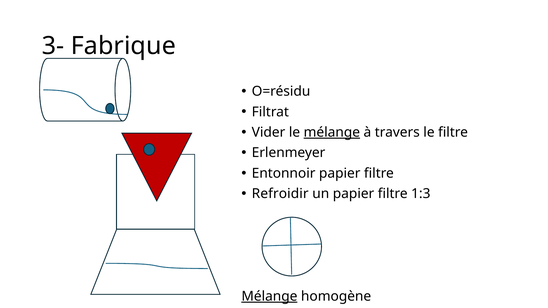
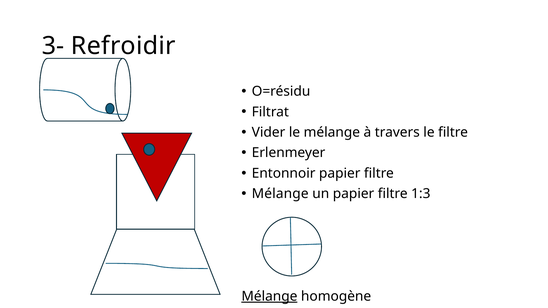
Fabrique: Fabrique -> Refroidir
mélange at (332, 132) underline: present -> none
Refroidir at (280, 194): Refroidir -> Mélange
